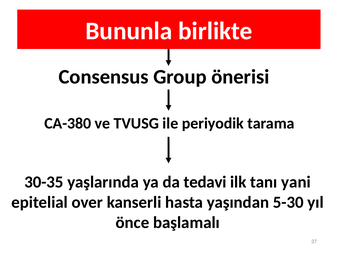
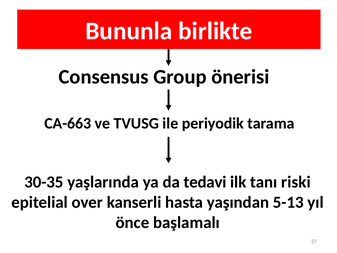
CA-380: CA-380 -> CA-663
yani: yani -> riski
5-30: 5-30 -> 5-13
